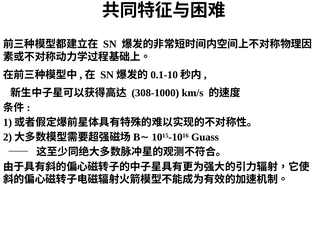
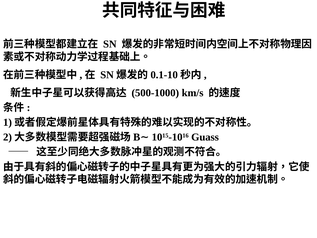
308-1000: 308-1000 -> 500-1000
